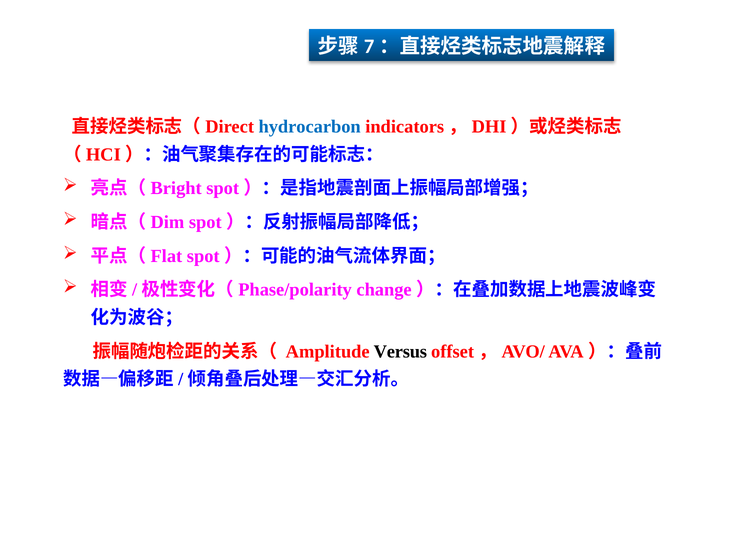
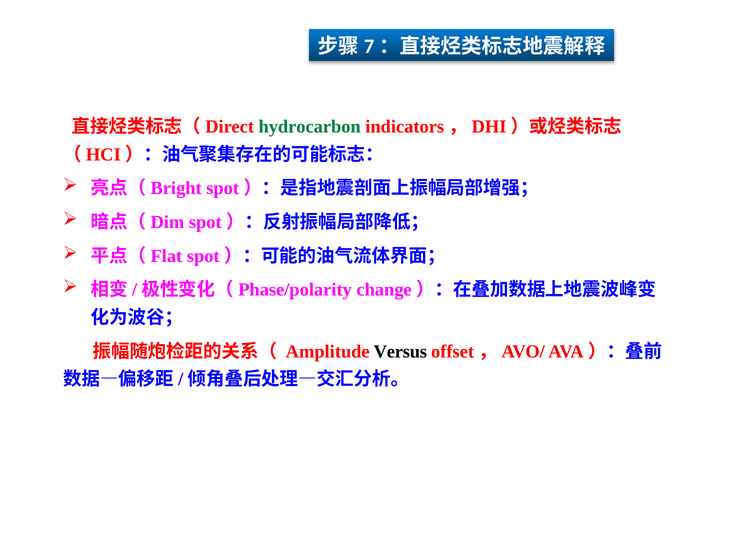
hydrocarbon colour: blue -> green
